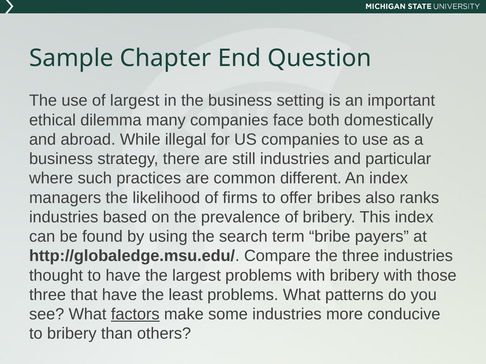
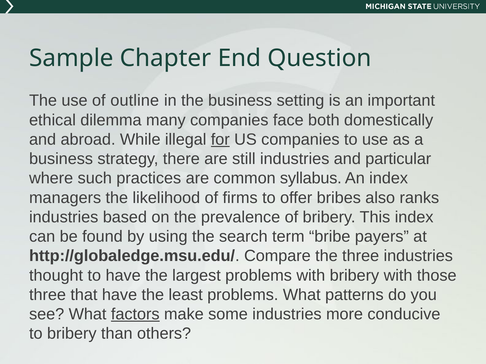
of largest: largest -> outline
for underline: none -> present
different: different -> syllabus
